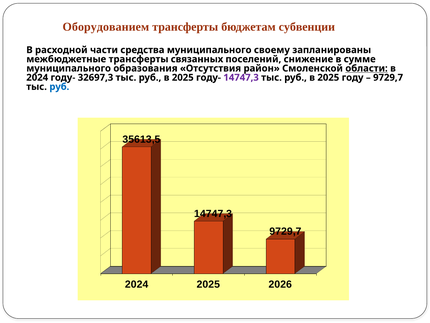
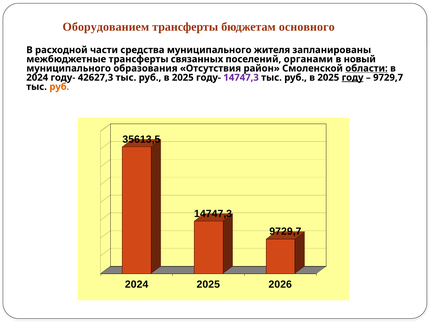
субвенции: субвенции -> основного
своему: своему -> жителя
снижение: снижение -> органами
сумме: сумме -> новый
32697,3: 32697,3 -> 42627,3
году underline: none -> present
руб at (59, 87) colour: blue -> orange
